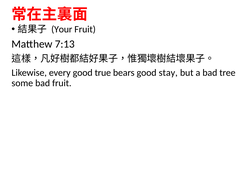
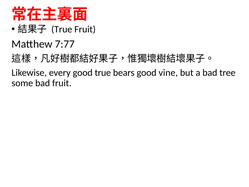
Your at (62, 29): Your -> True
7:13: 7:13 -> 7:77
stay: stay -> vine
